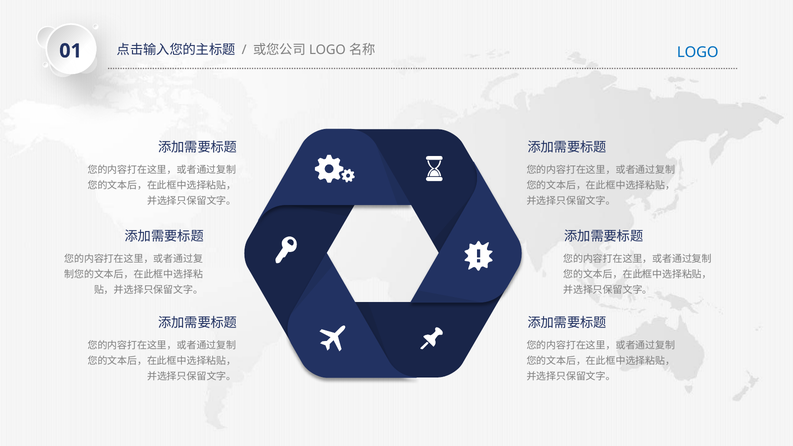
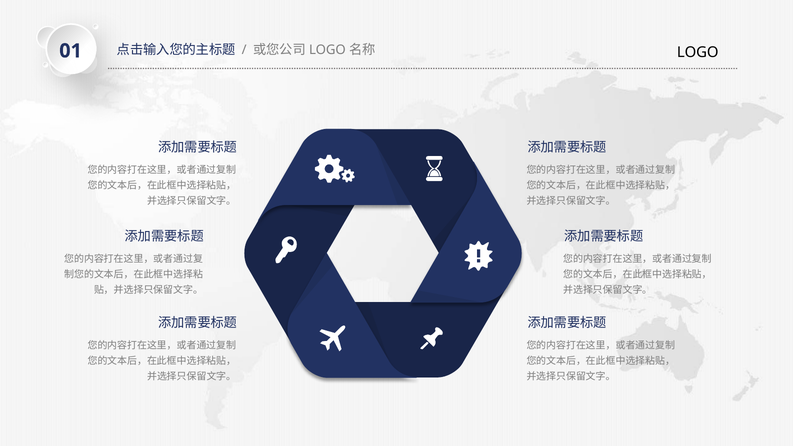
LOGO colour: blue -> black
